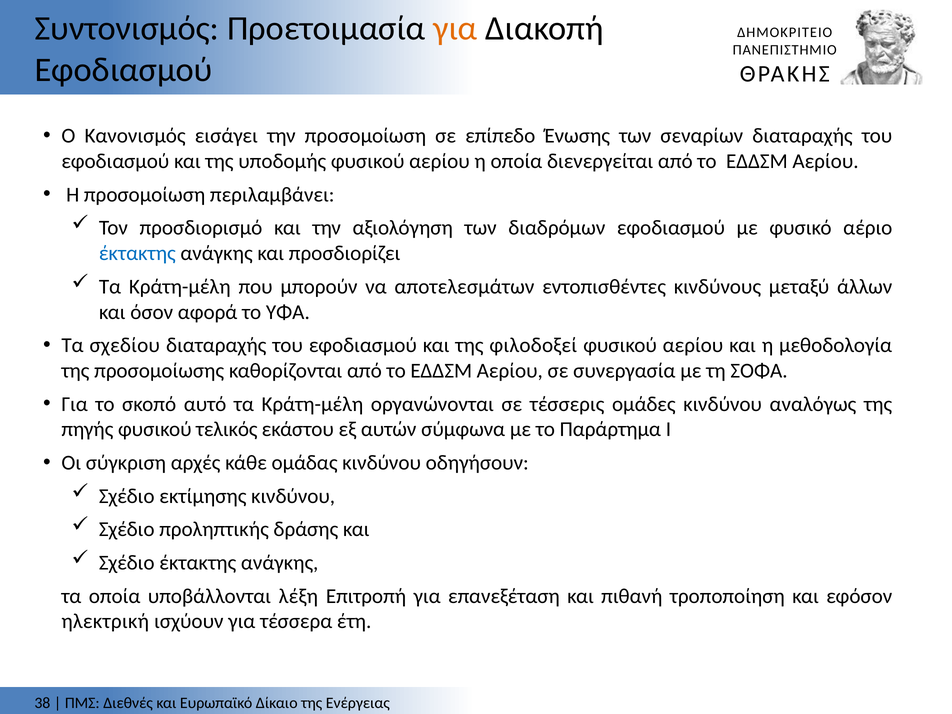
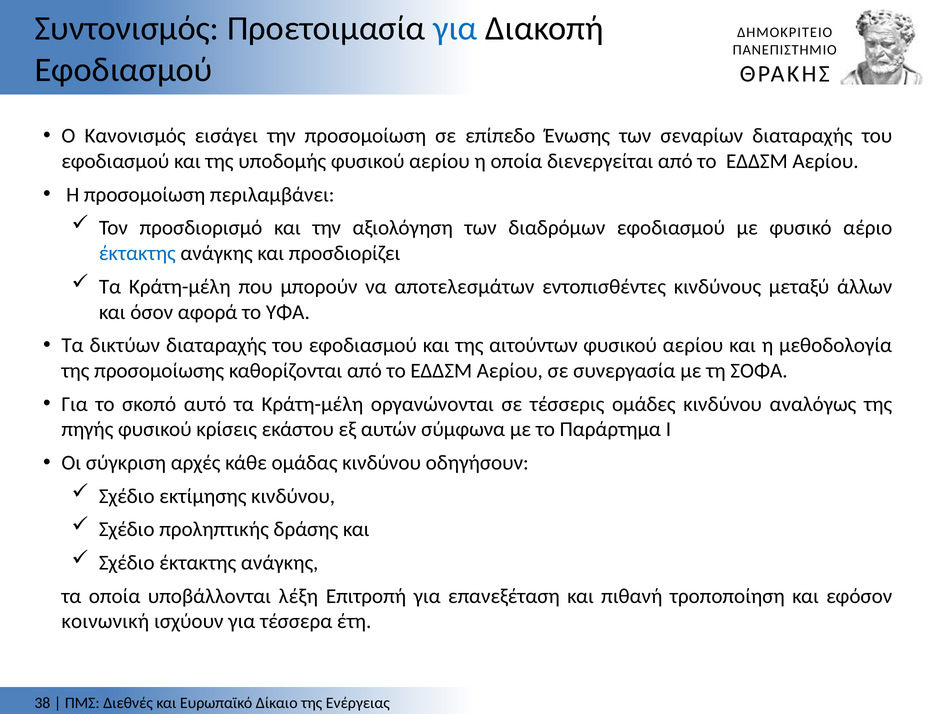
για at (455, 29) colour: orange -> blue
σχεδίου: σχεδίου -> δικτύων
φιλοδοξεί: φιλοδοξεί -> αιτούντων
τελικός: τελικός -> κρίσεις
ηλεκτρική: ηλεκτρική -> κοινωνική
